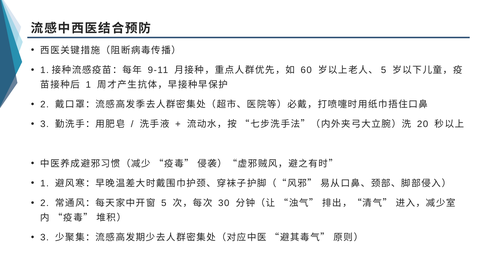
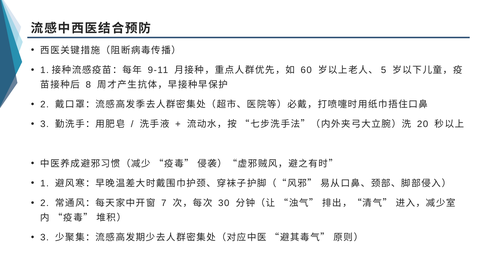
1 at (88, 85): 1 -> 8
5 at (164, 203): 5 -> 7
